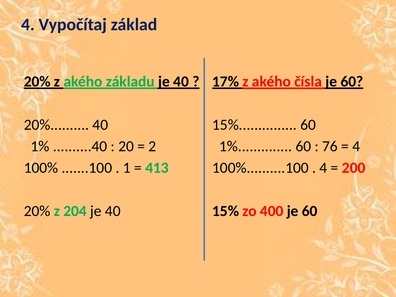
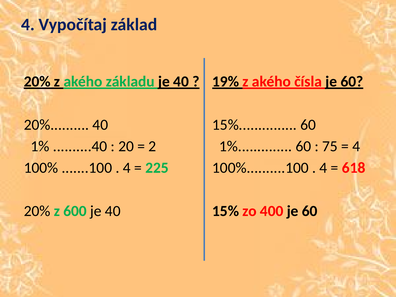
17%: 17% -> 19%
76: 76 -> 75
1 at (127, 168): 1 -> 4
413: 413 -> 225
200: 200 -> 618
204: 204 -> 600
